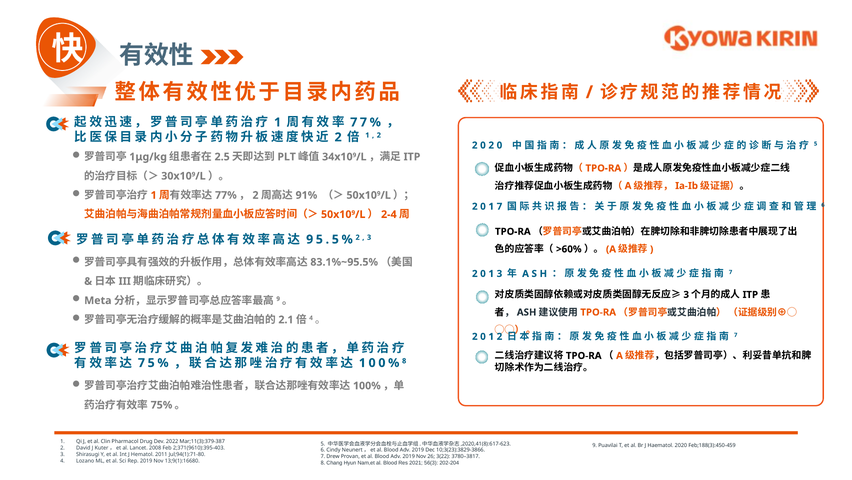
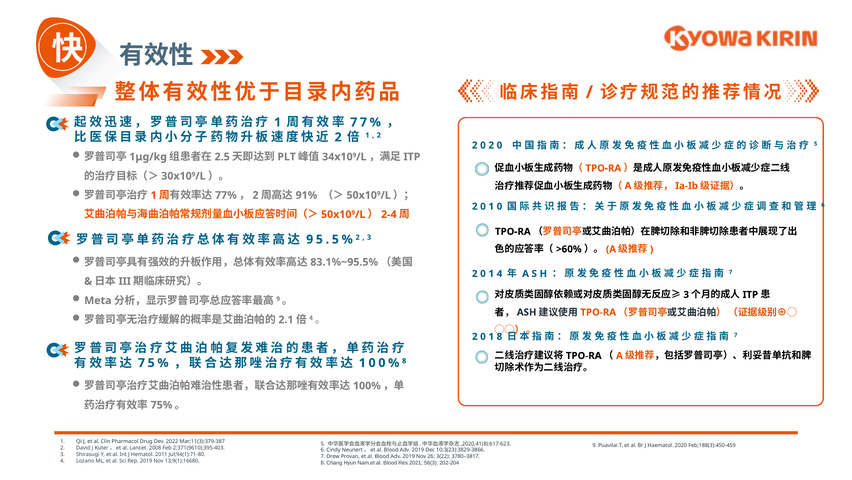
7 at (499, 206): 7 -> 0
3 at (499, 273): 3 -> 4
2 at (499, 336): 2 -> 8
